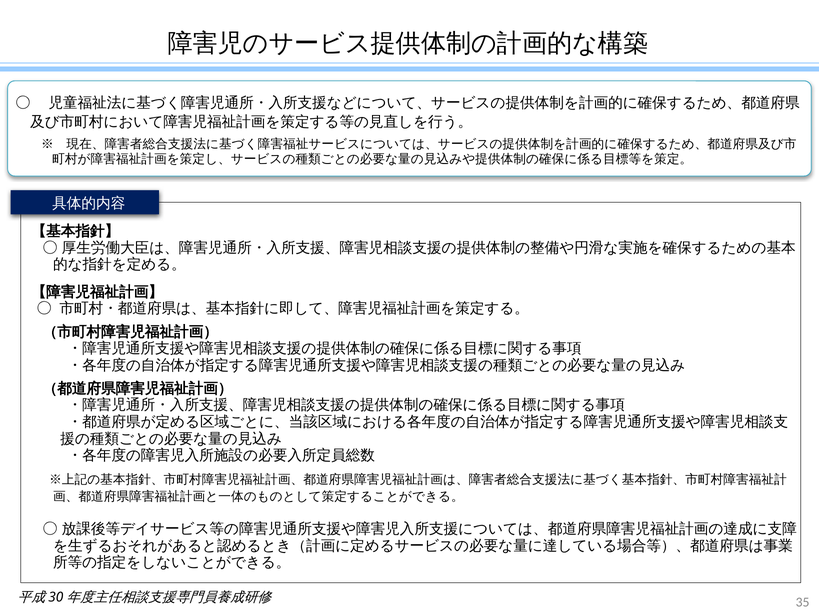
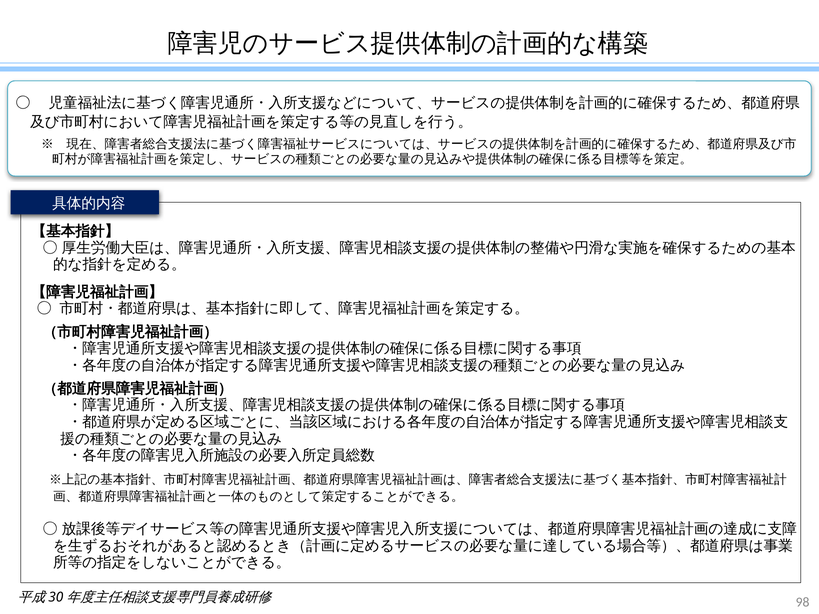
35: 35 -> 98
